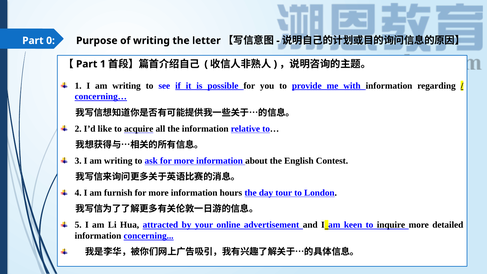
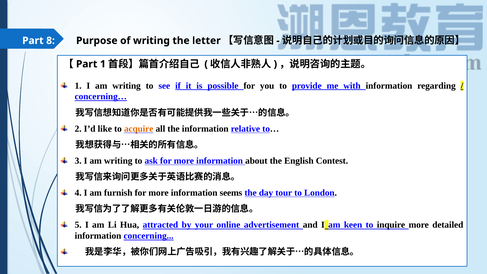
0: 0 -> 8
acquire colour: black -> orange
hours: hours -> seems
